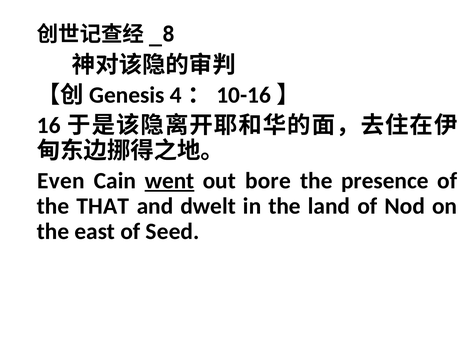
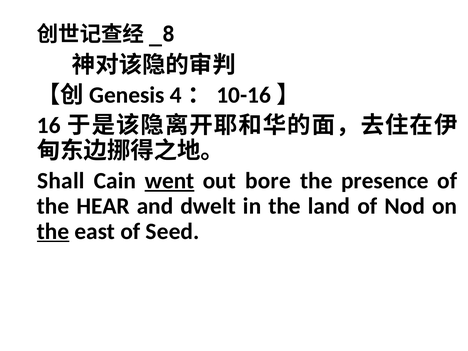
Even: Even -> Shall
THAT: THAT -> HEAR
the at (53, 231) underline: none -> present
